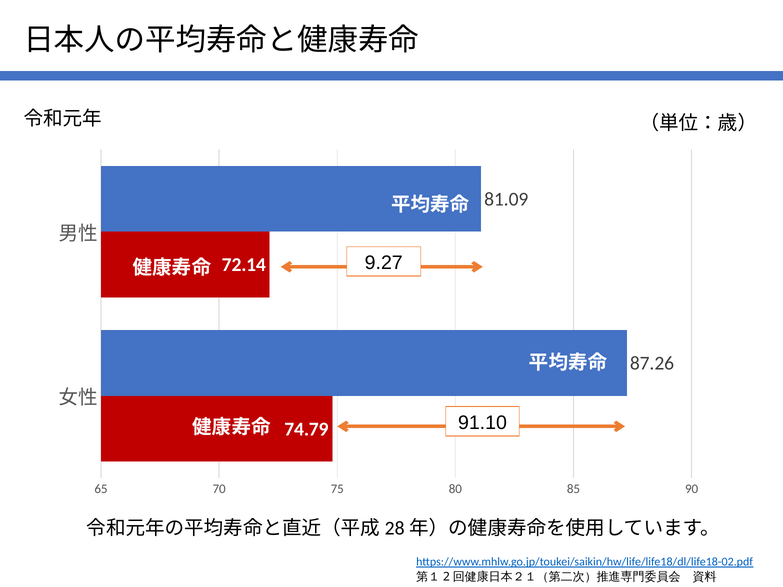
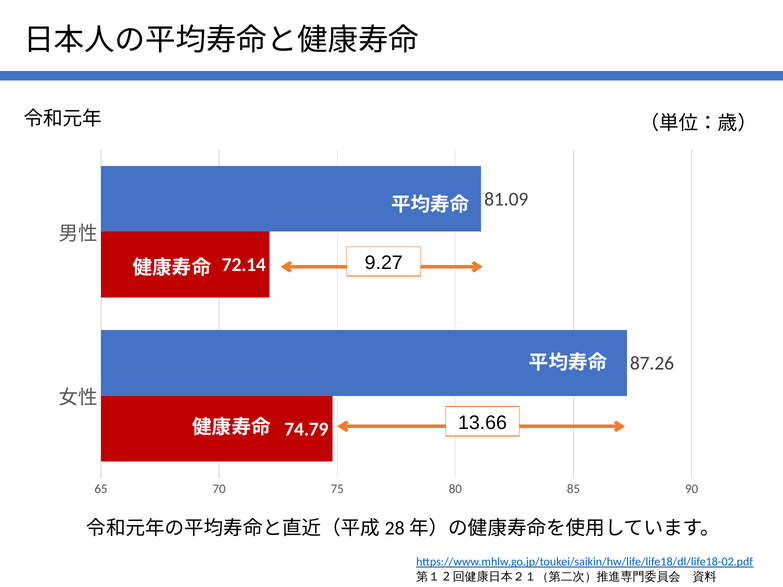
91.10: 91.10 -> 13.66
